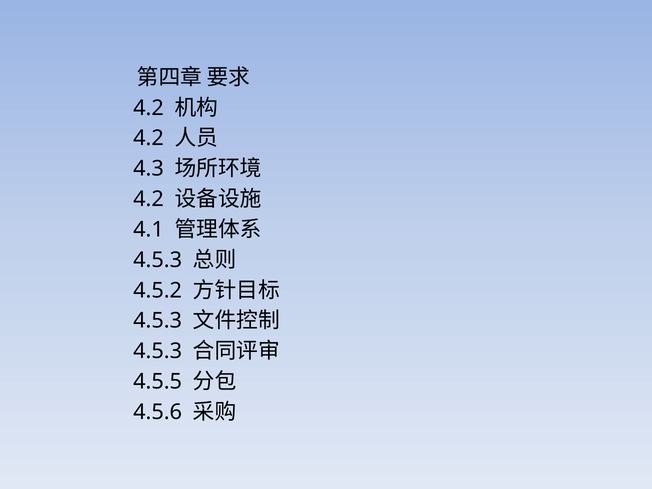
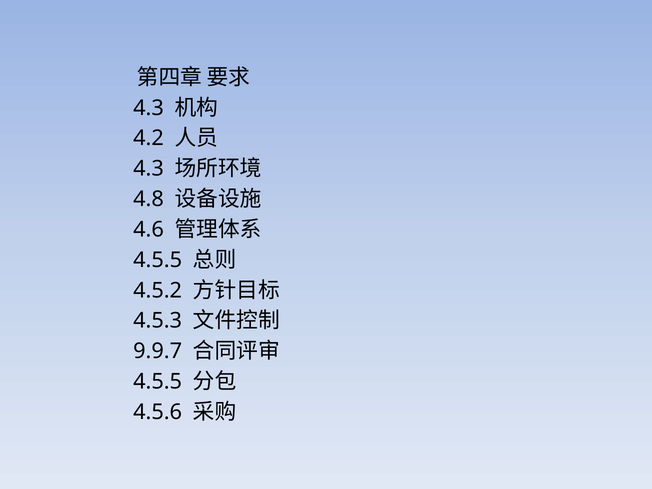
4.2 at (149, 108): 4.2 -> 4.3
4.2 at (149, 199): 4.2 -> 4.8
4.1: 4.1 -> 4.6
4.5.3 at (158, 260): 4.5.3 -> 4.5.5
4.5.3 at (158, 351): 4.5.3 -> 9.9.7
